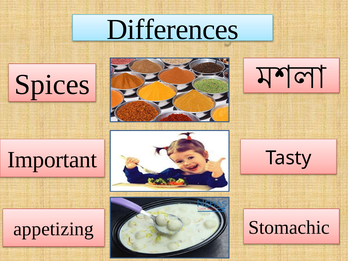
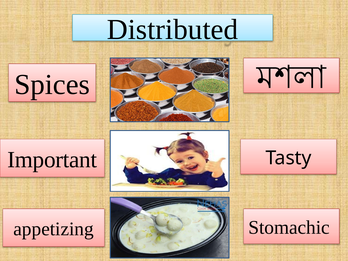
Differences: Differences -> Distributed
